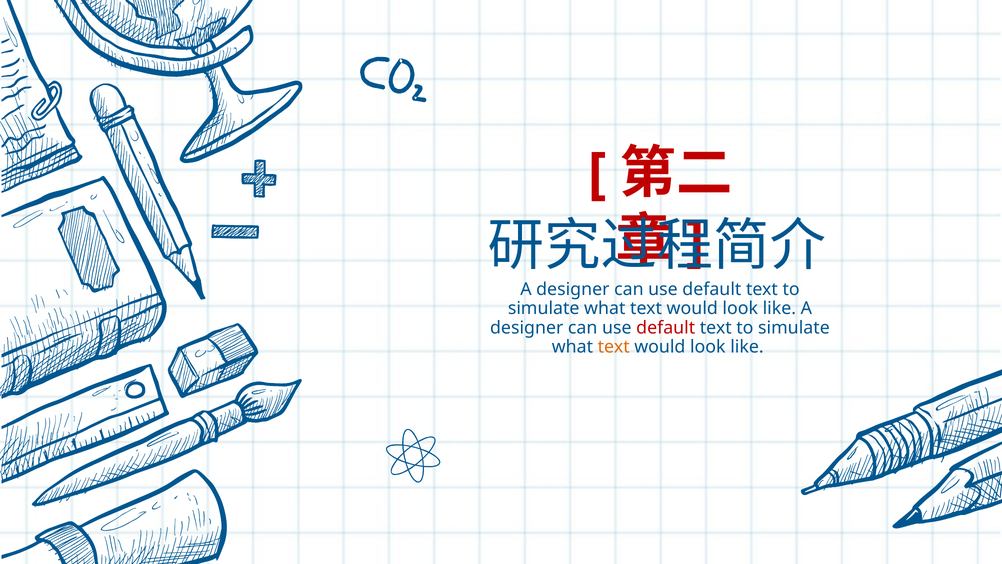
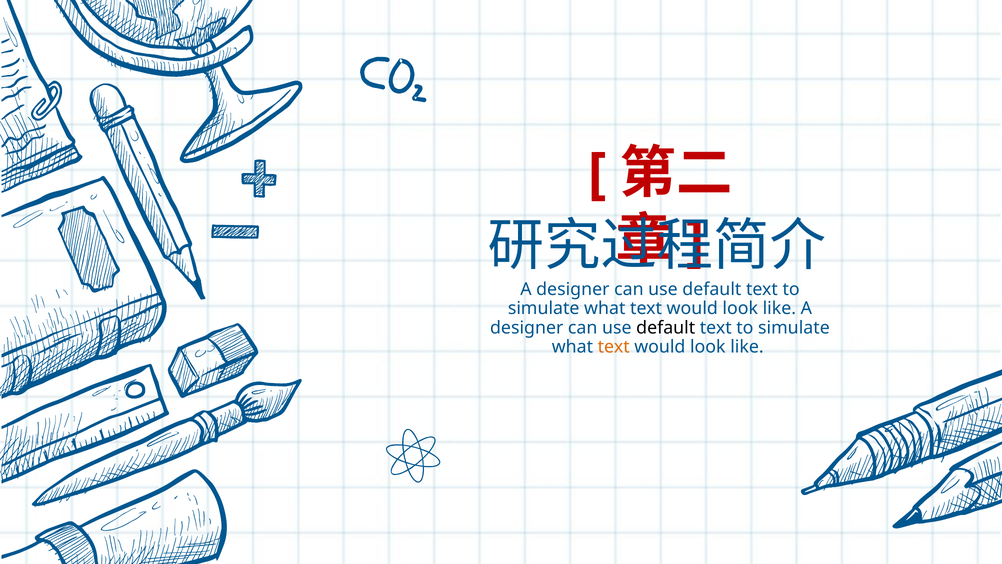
default at (666, 327) colour: red -> black
